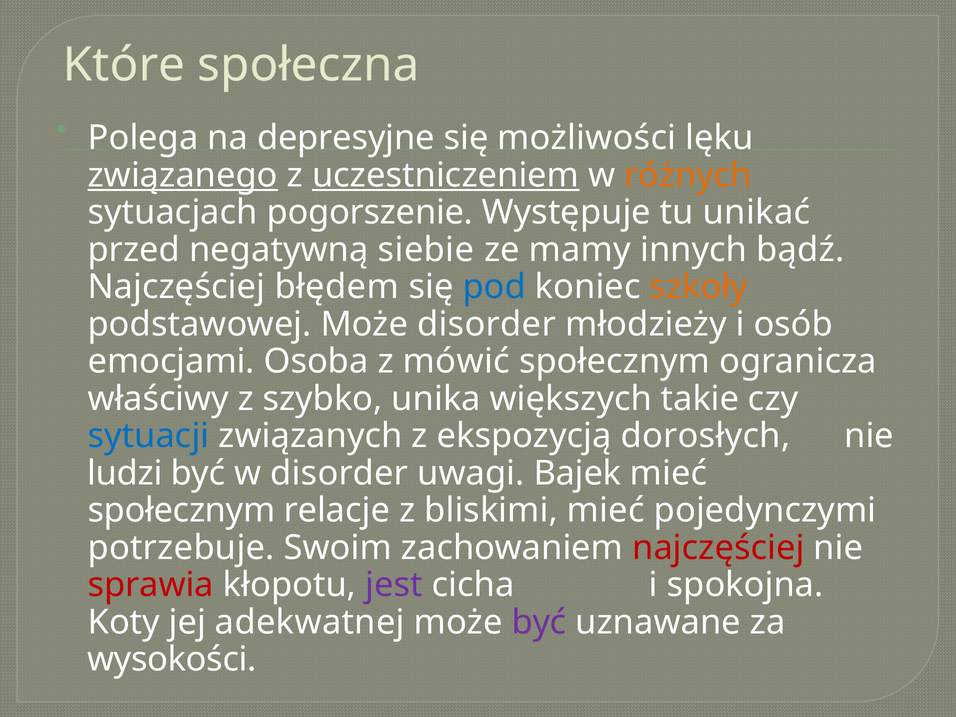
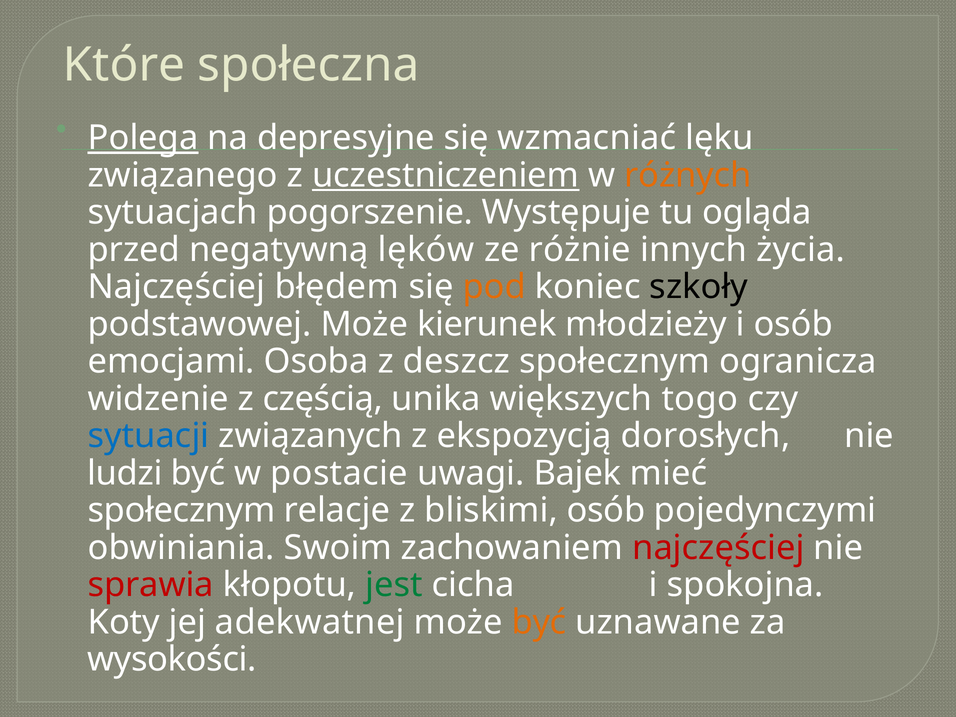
Polega underline: none -> present
możliwości: możliwości -> wzmacniać
związanego underline: present -> none
unikać: unikać -> ogląda
siebie: siebie -> lęków
mamy: mamy -> różnie
bądź: bądź -> życia
pod colour: blue -> orange
szkoły colour: orange -> black
Może disorder: disorder -> kierunek
mówić: mówić -> deszcz
właściwy: właściwy -> widzenie
szybko: szybko -> częścią
takie: takie -> togo
w disorder: disorder -> postacie
bliskimi mieć: mieć -> osób
potrzebuje: potrzebuje -> obwiniania
jest colour: purple -> green
być at (539, 622) colour: purple -> orange
